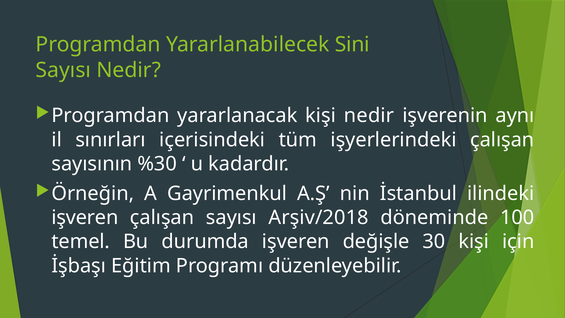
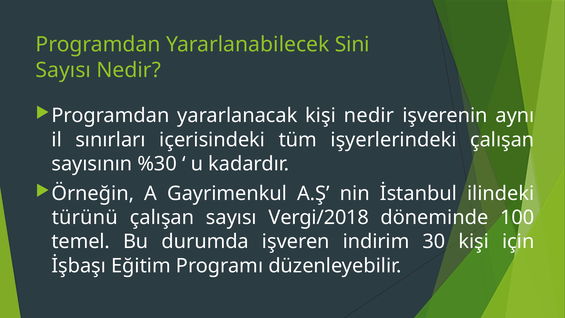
işveren at (85, 218): işveren -> türünü
Arşiv/2018: Arşiv/2018 -> Vergi/2018
değişle: değişle -> indirim
